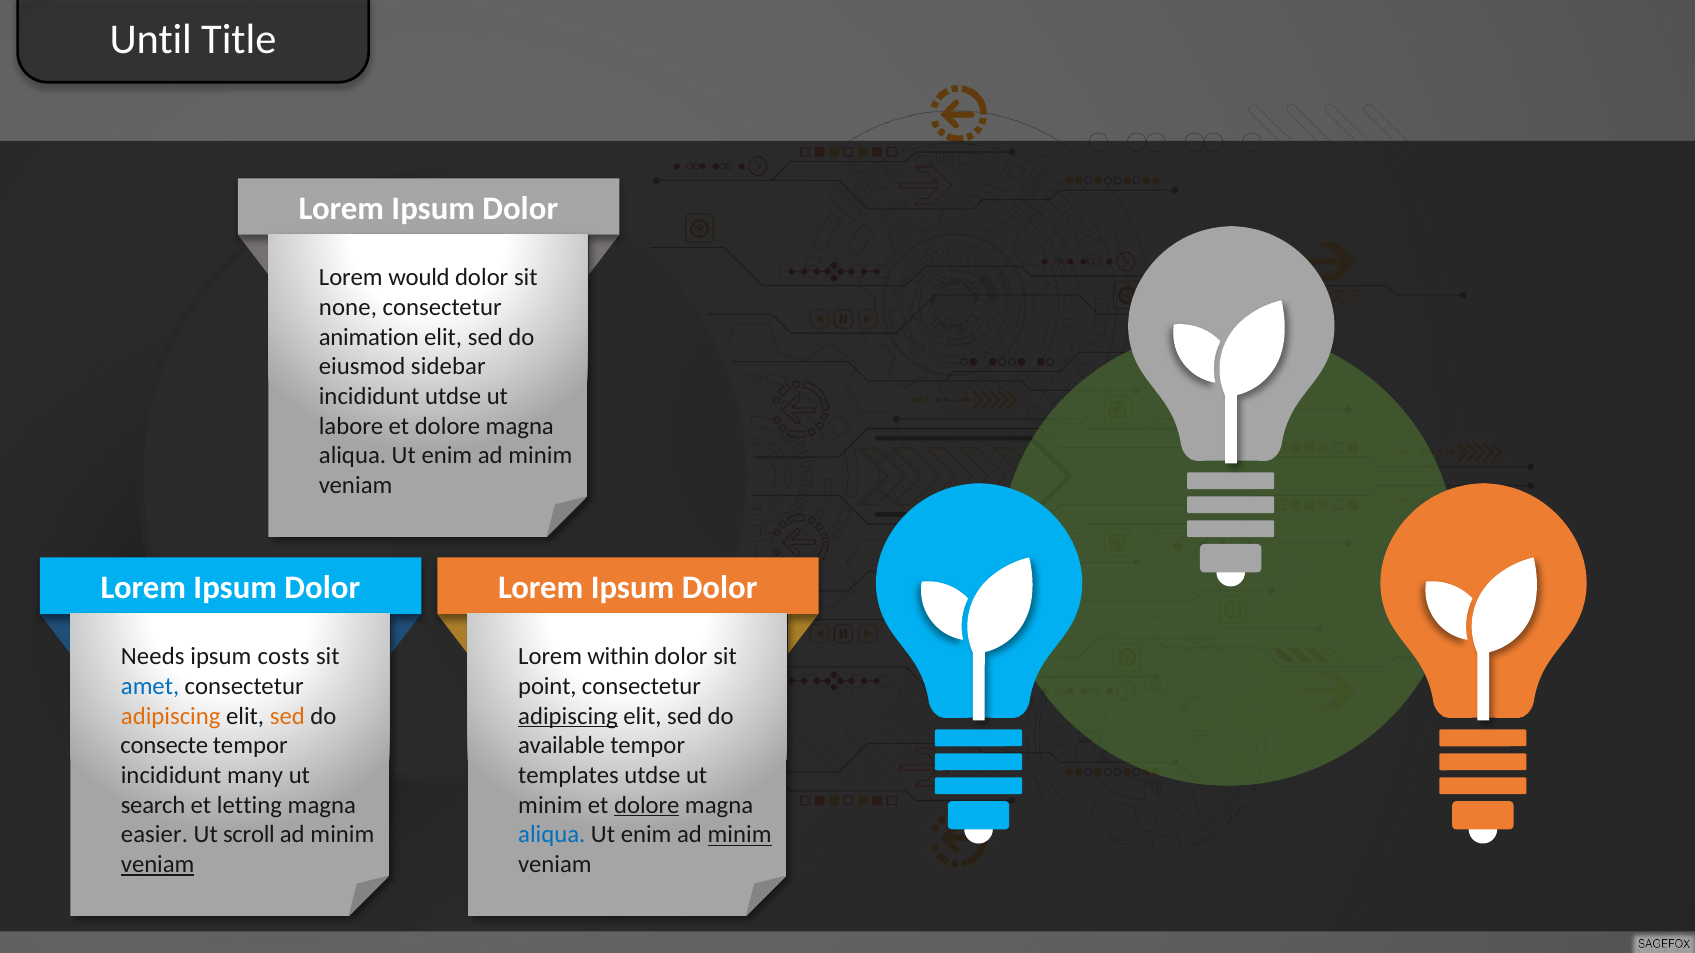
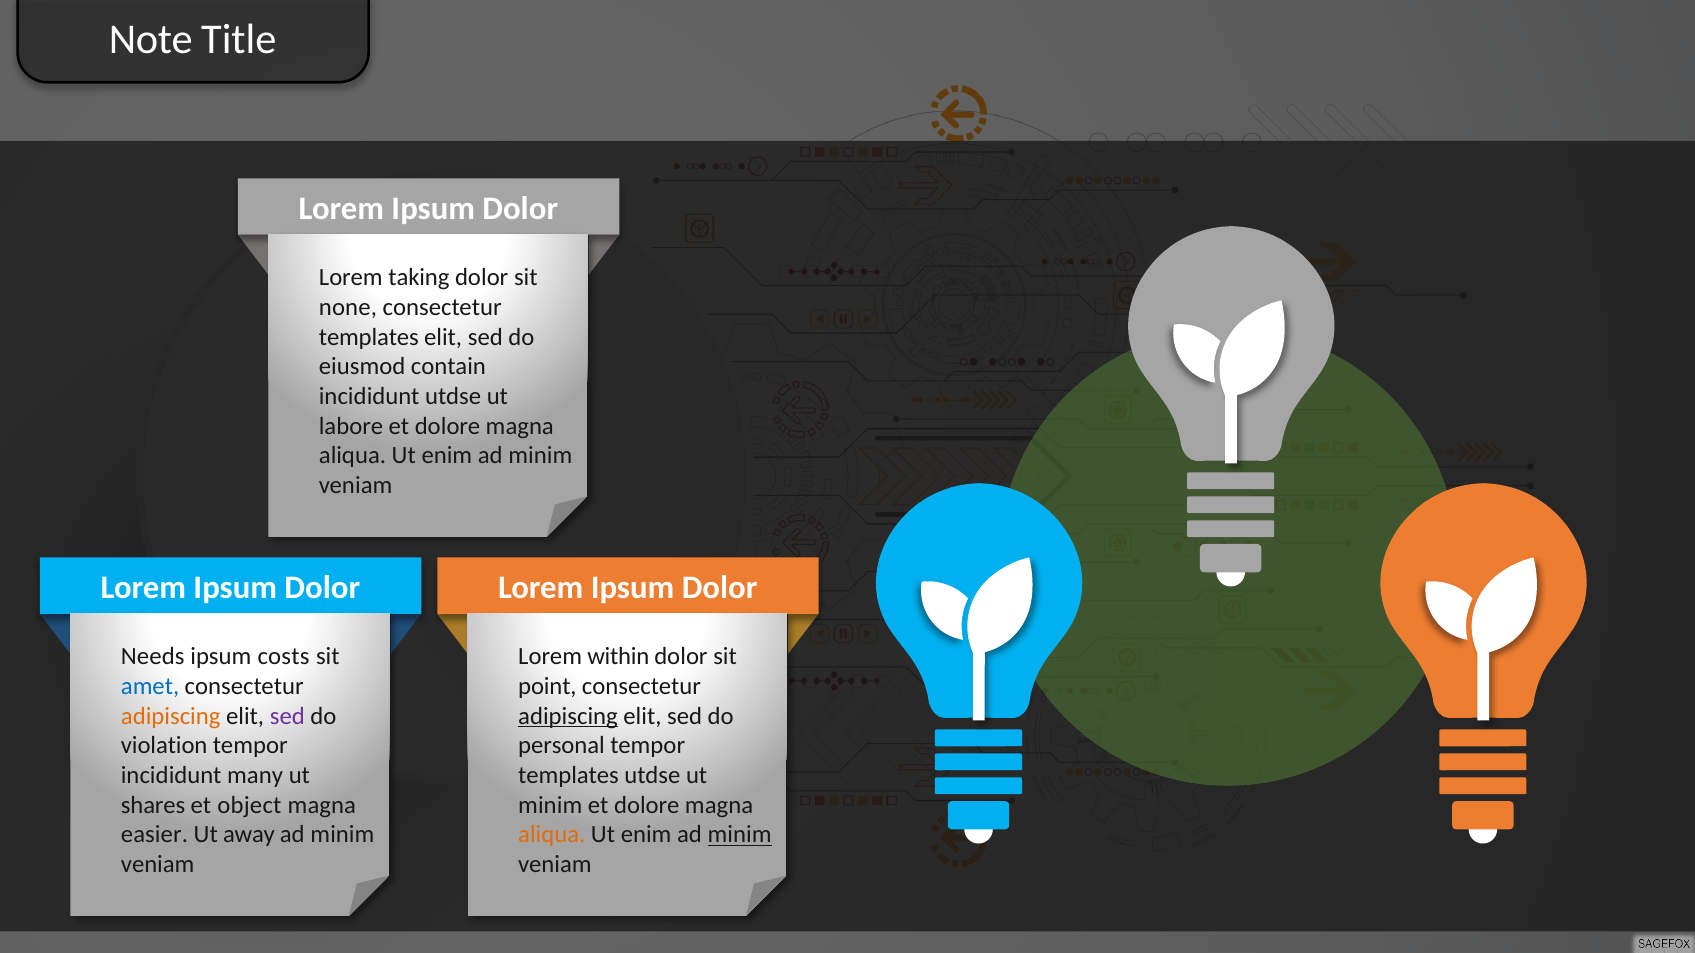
Until: Until -> Note
would: would -> taking
animation at (369, 337): animation -> templates
sidebar: sidebar -> contain
sed at (287, 716) colour: orange -> purple
consecte: consecte -> violation
available: available -> personal
search: search -> shares
letting: letting -> object
dolore at (647, 805) underline: present -> none
scroll: scroll -> away
aliqua at (552, 835) colour: blue -> orange
veniam at (158, 865) underline: present -> none
